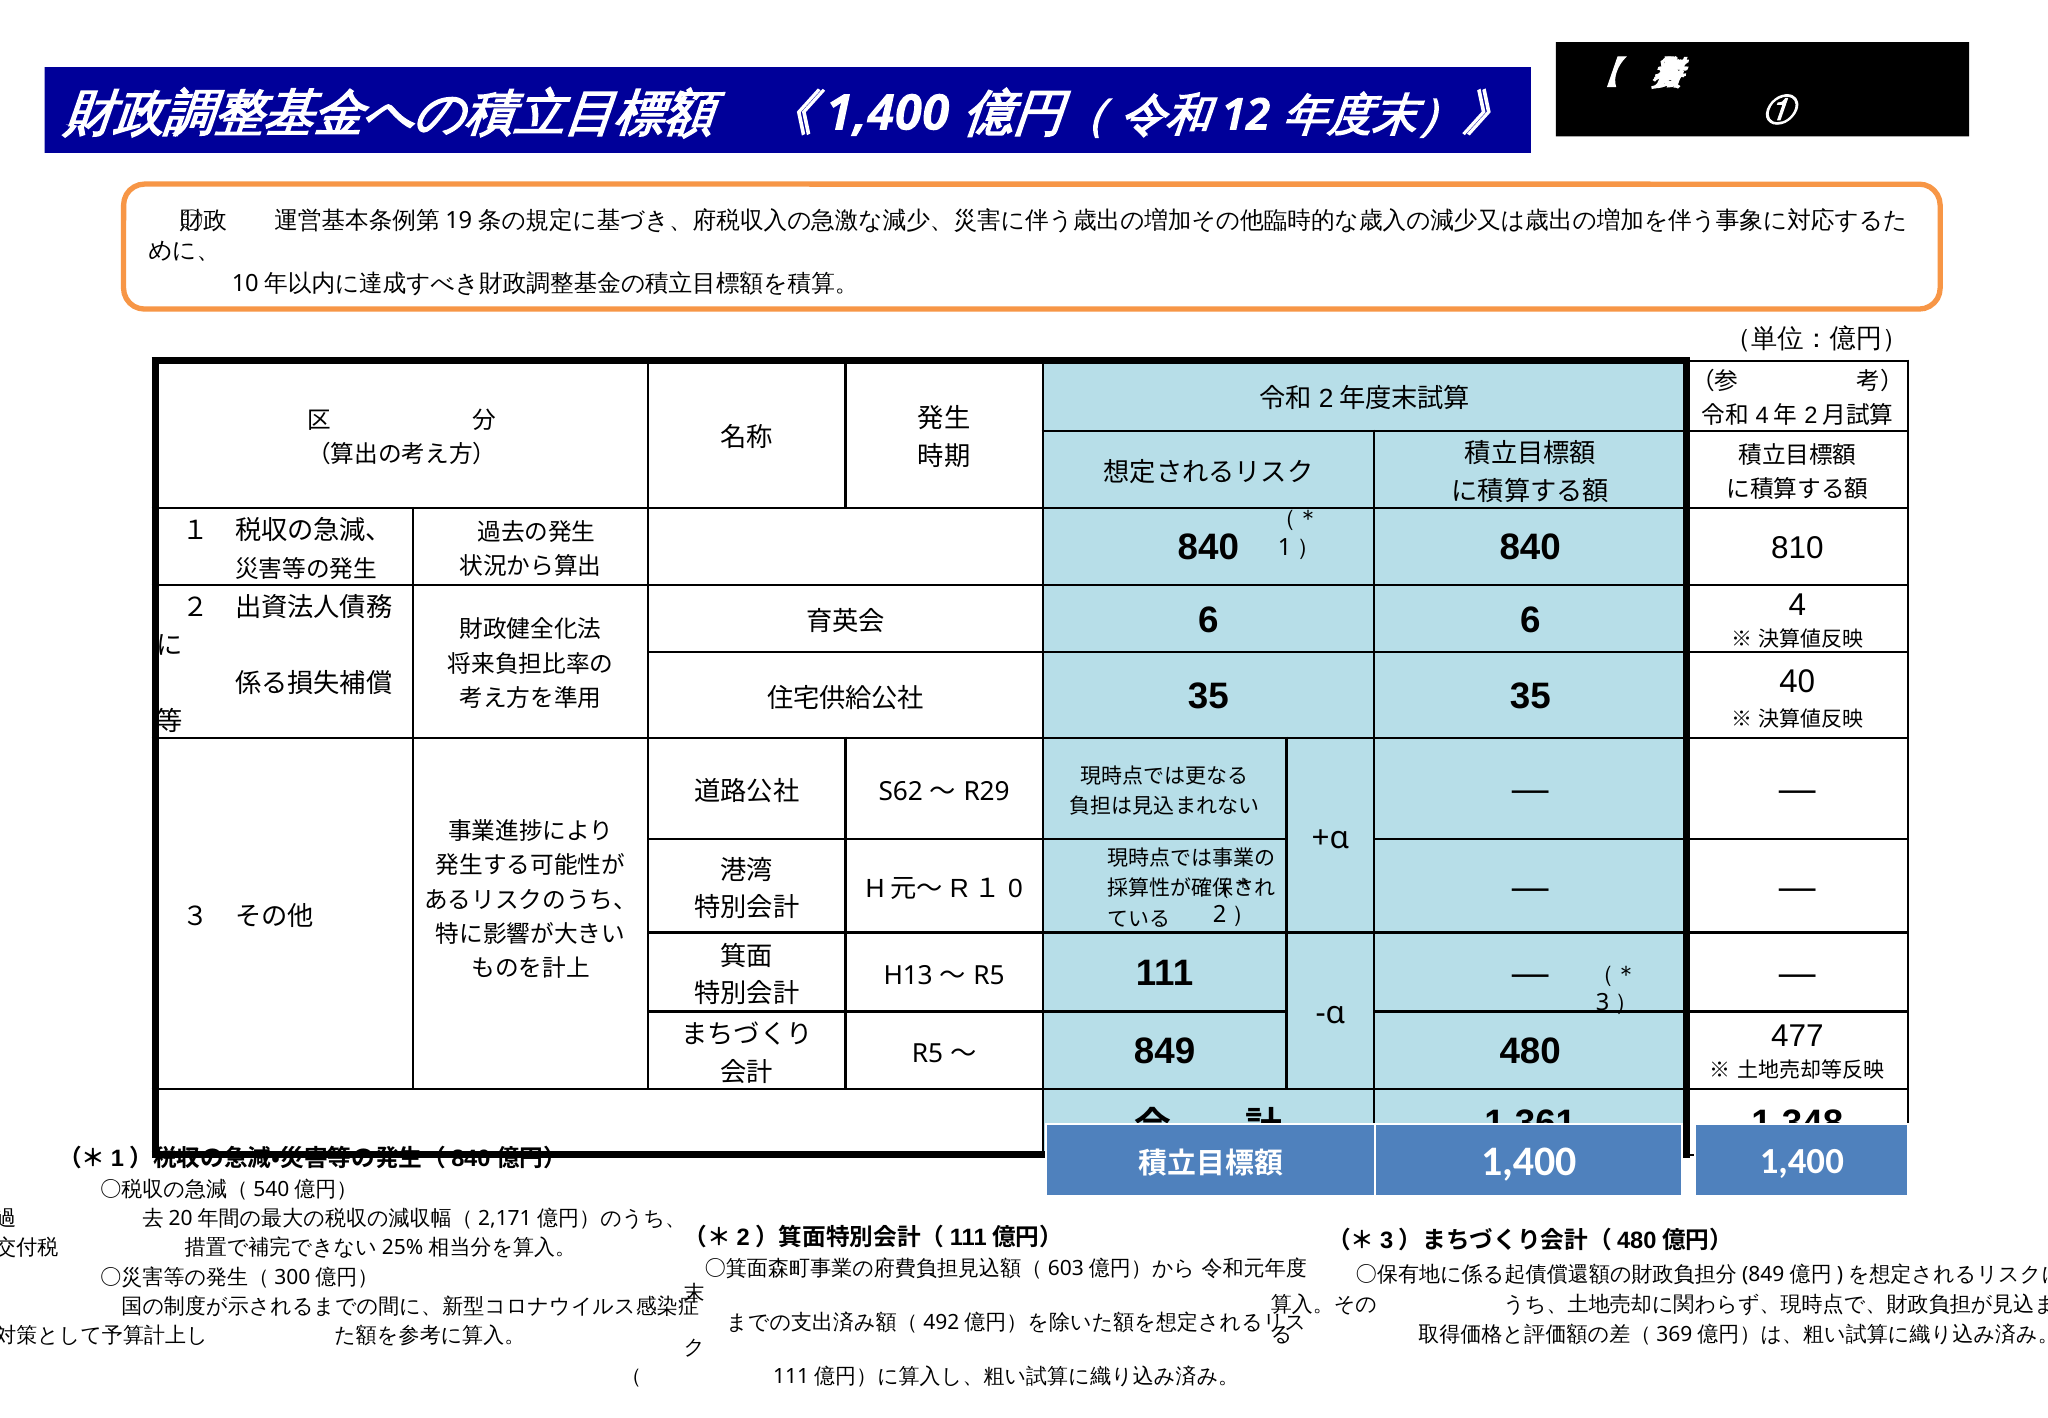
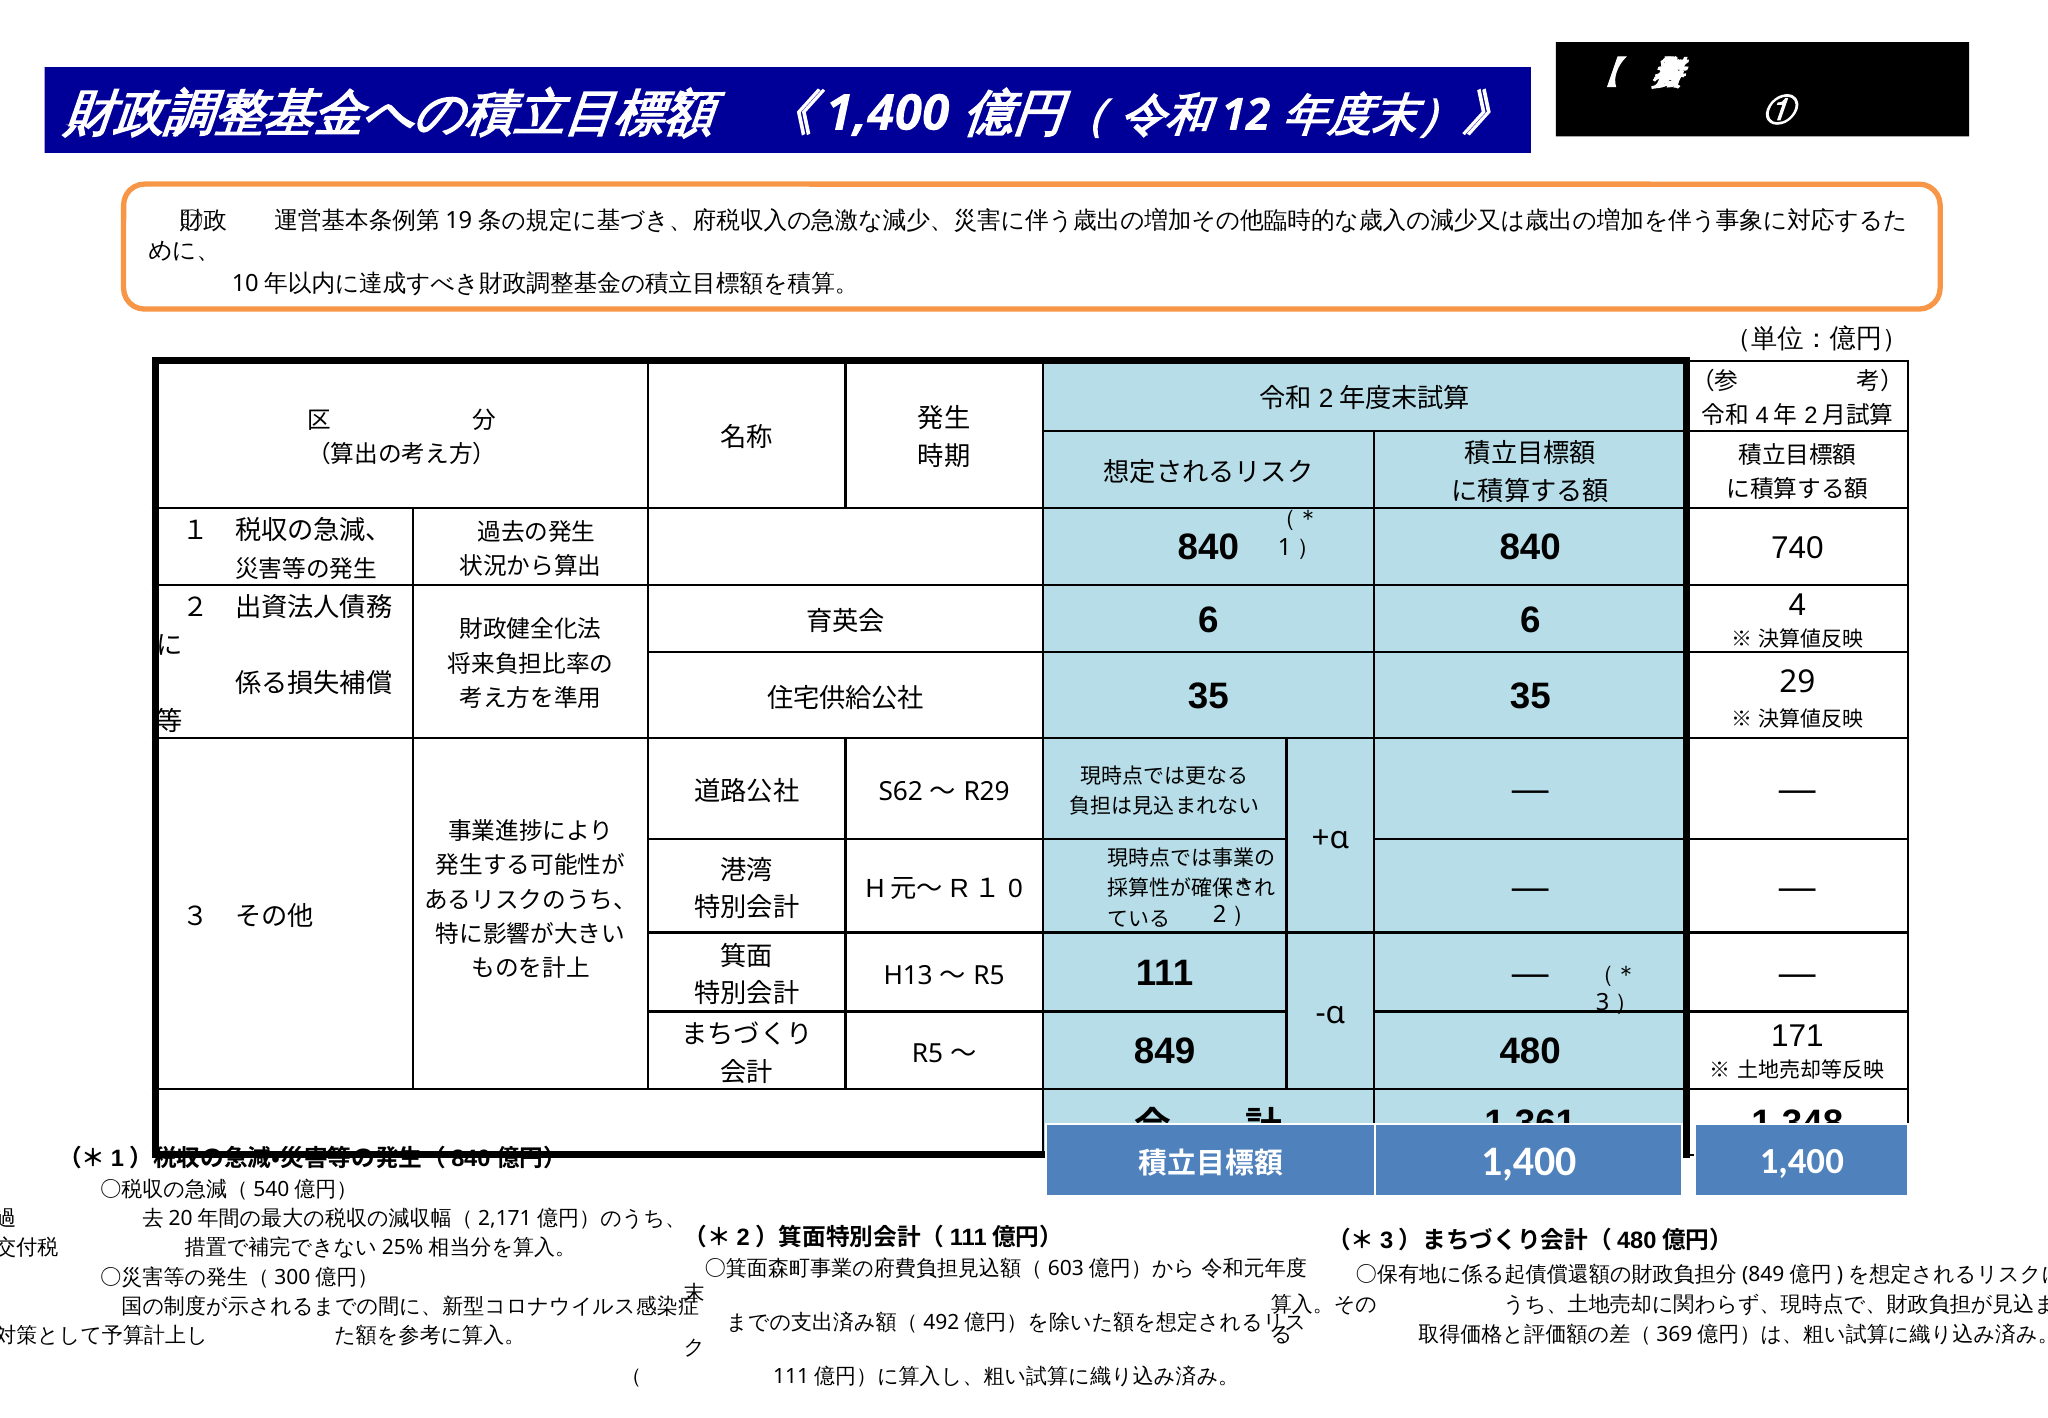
810: 810 -> 740
40: 40 -> 29
477: 477 -> 171
